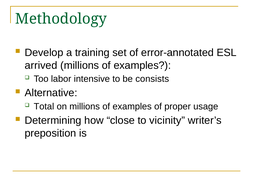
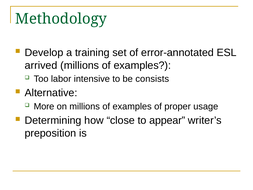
Total: Total -> More
vicinity: vicinity -> appear
